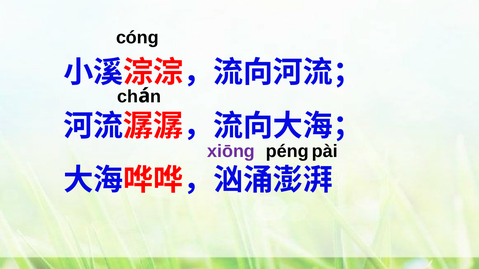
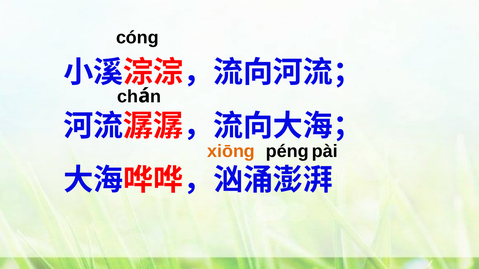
xiōng colour: purple -> orange
